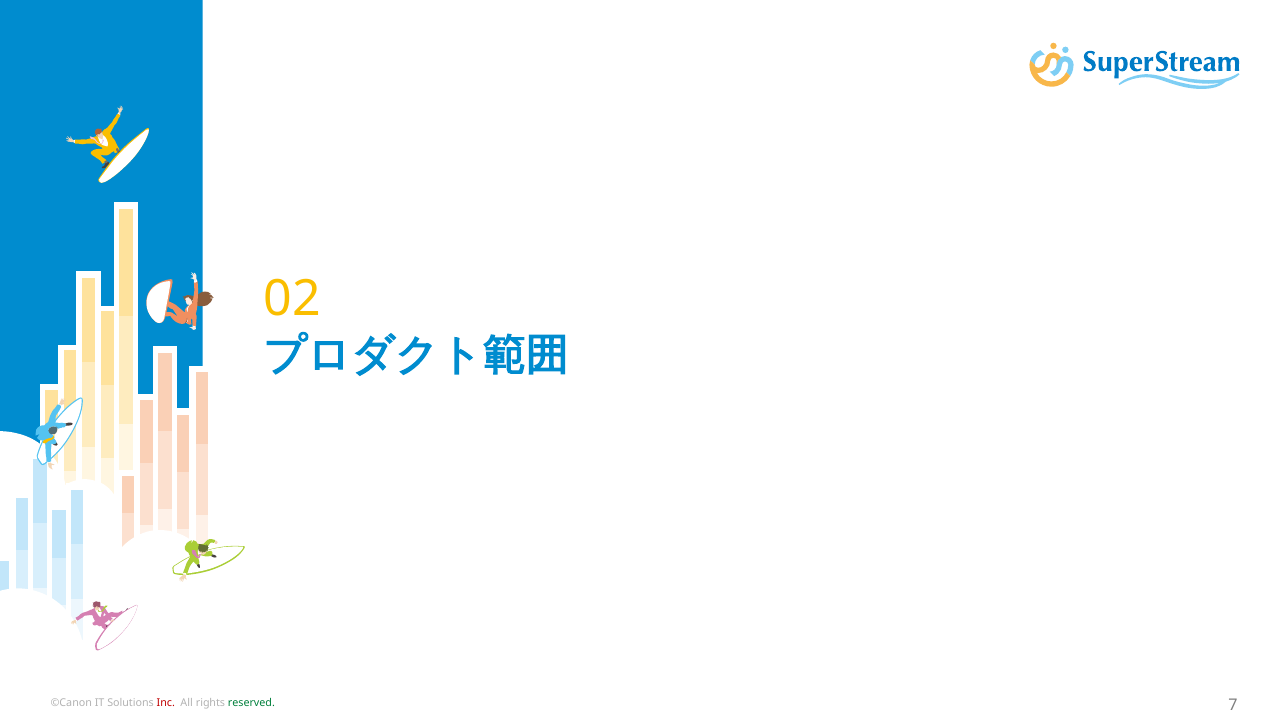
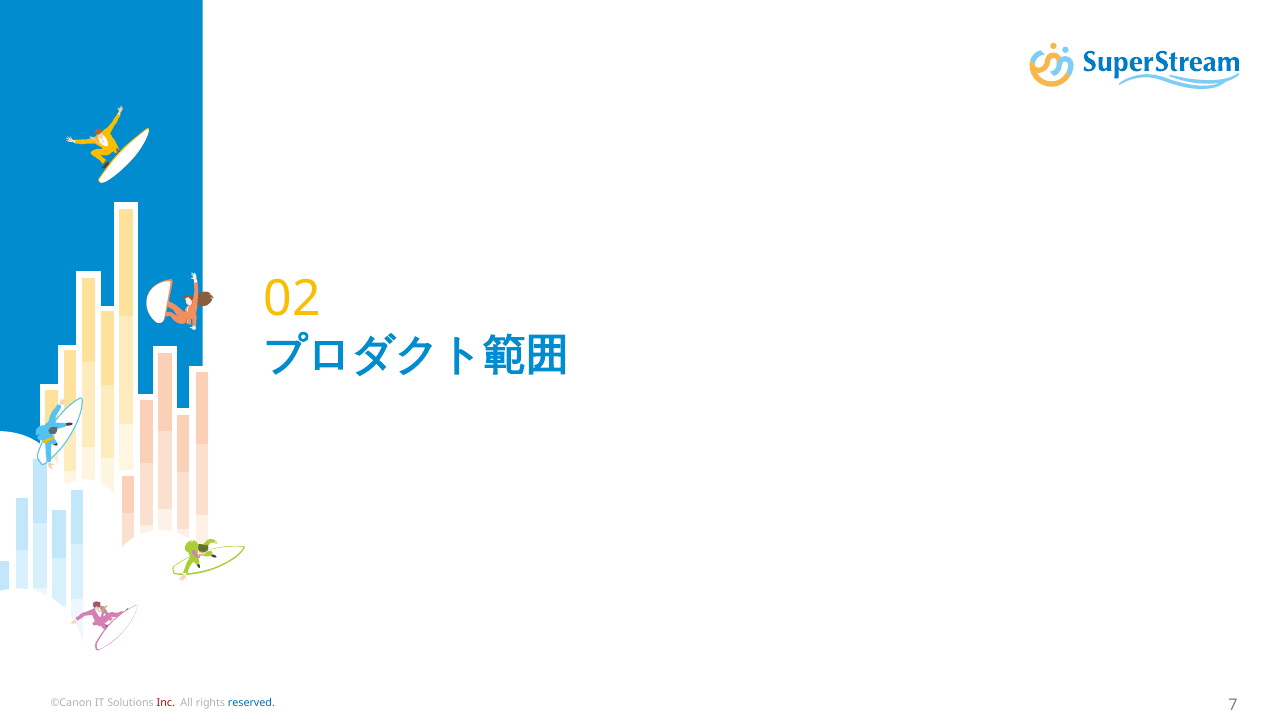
reserved colour: green -> blue
